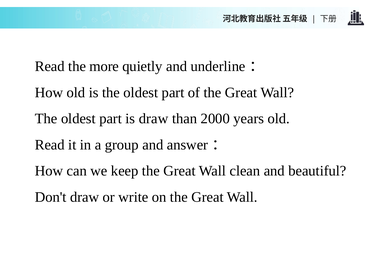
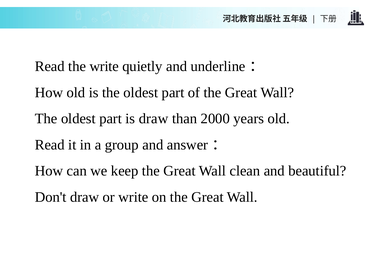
the more: more -> write
